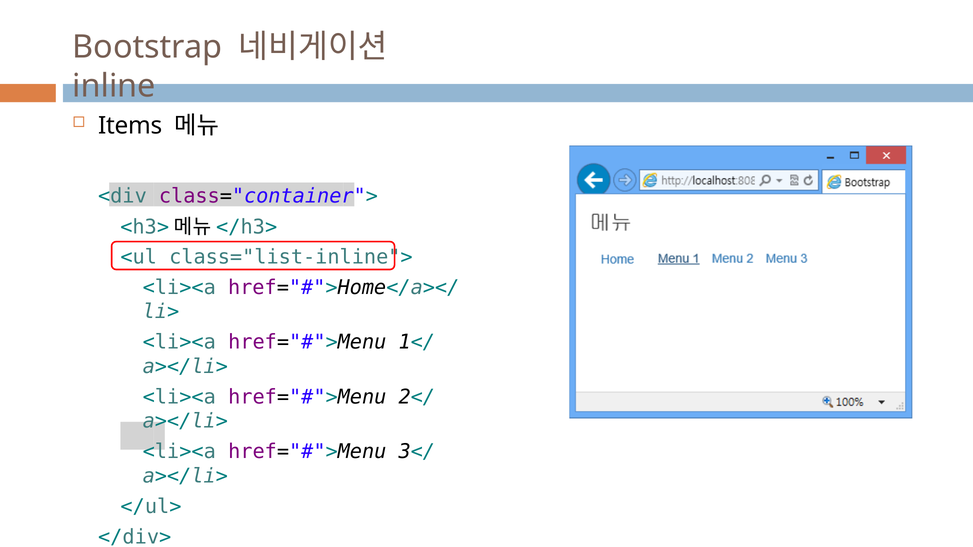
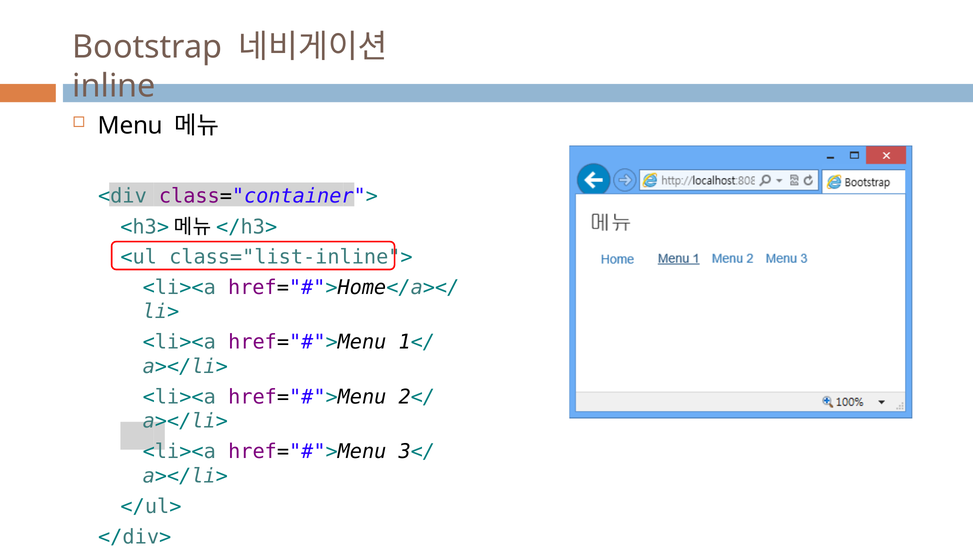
Items: Items -> Menu
